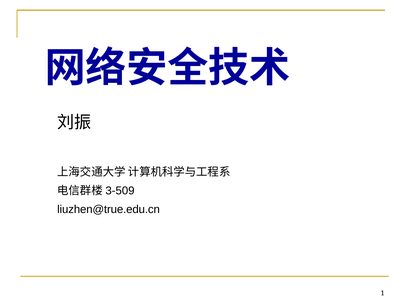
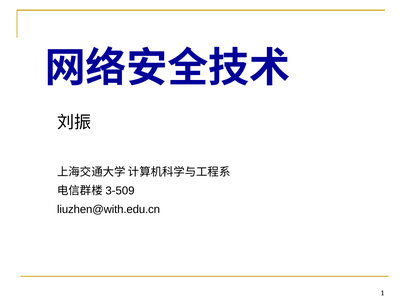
liuzhen@true.edu.cn: liuzhen@true.edu.cn -> liuzhen@with.edu.cn
